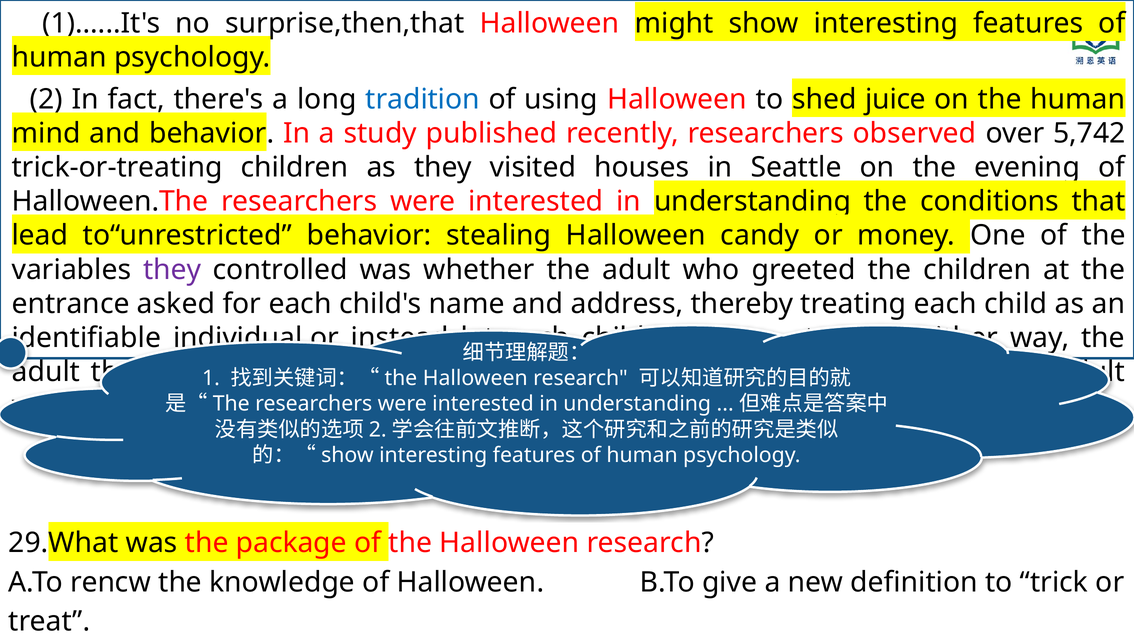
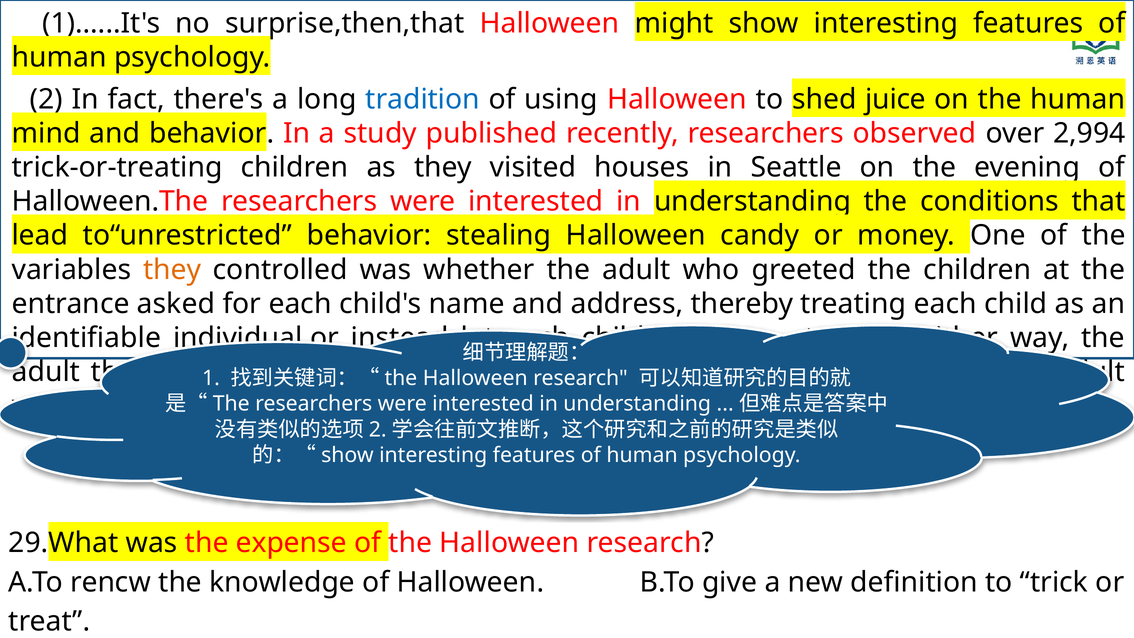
5,742: 5,742 -> 2,994
they at (172, 270) colour: purple -> orange
package: package -> expense
